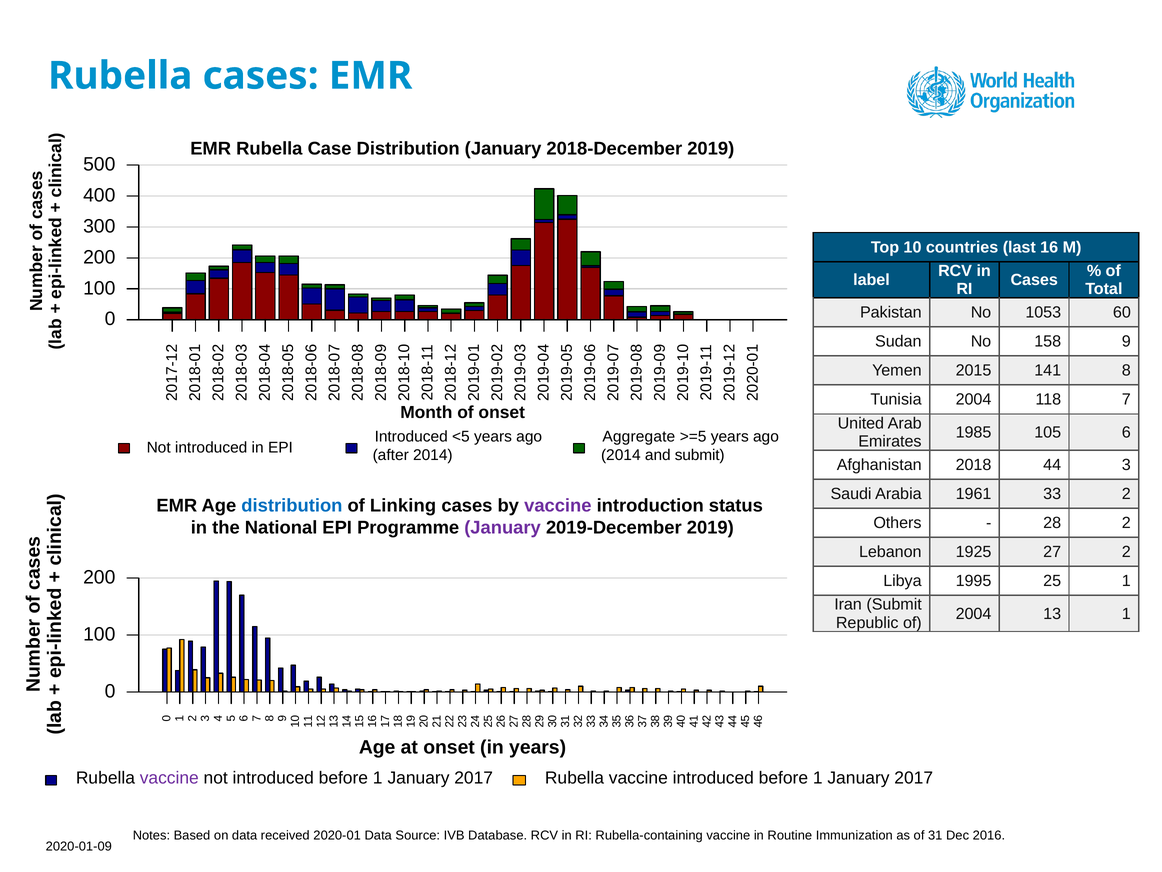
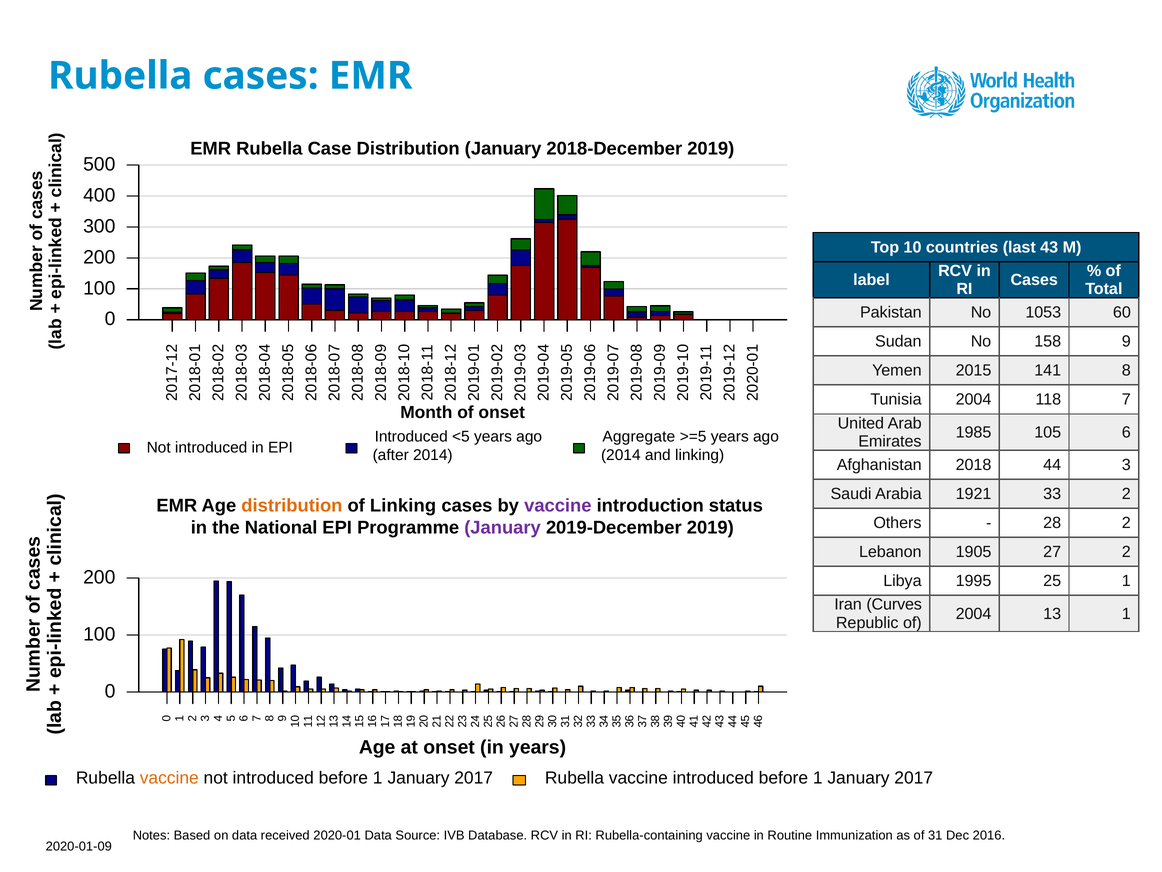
16: 16 -> 43
and submit: submit -> linking
1961: 1961 -> 1921
distribution at (292, 505) colour: blue -> orange
1925: 1925 -> 1905
Iran Submit: Submit -> Curves
vaccine at (169, 778) colour: purple -> orange
